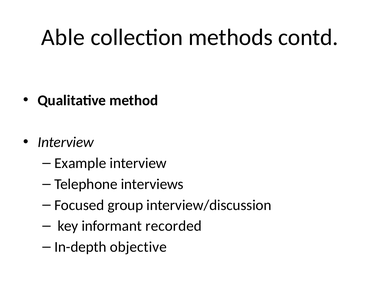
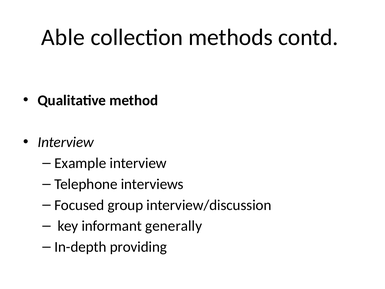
recorded: recorded -> generally
objective: objective -> providing
